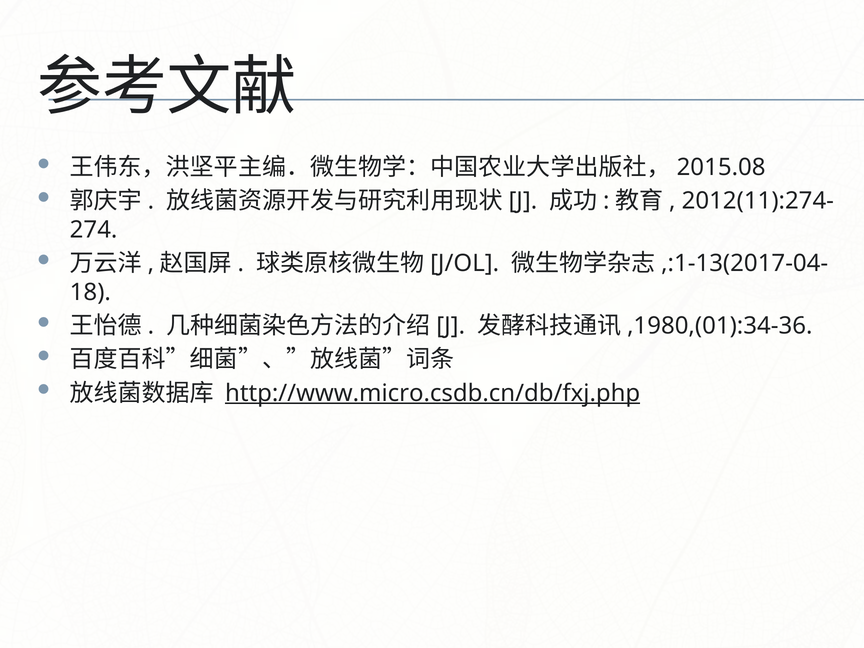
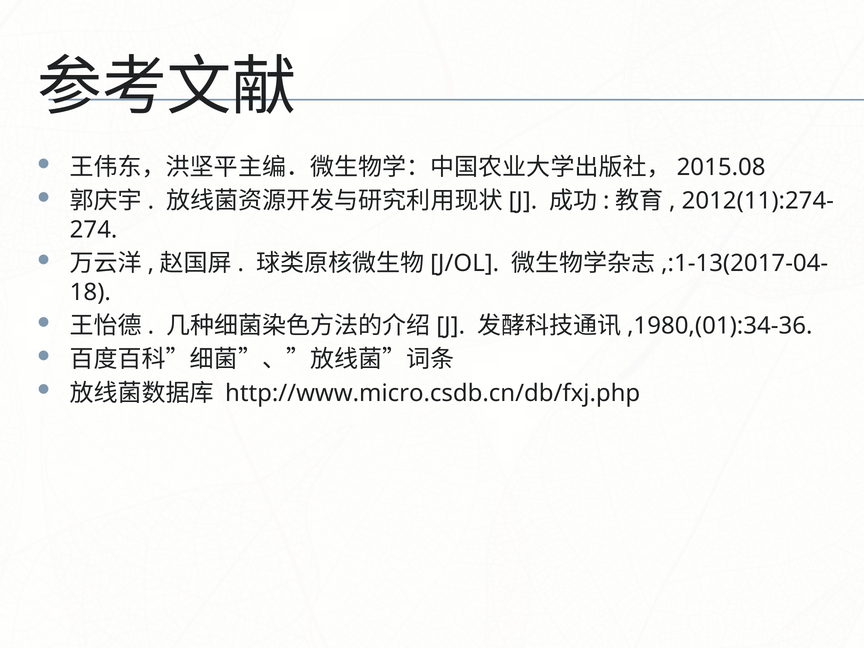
http://www.micro.csdb.cn/db/fxj.php underline: present -> none
